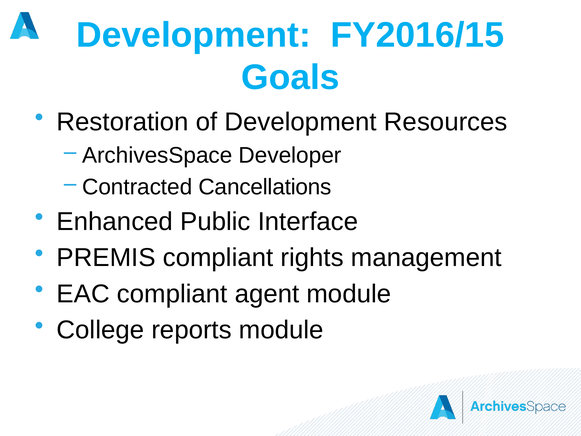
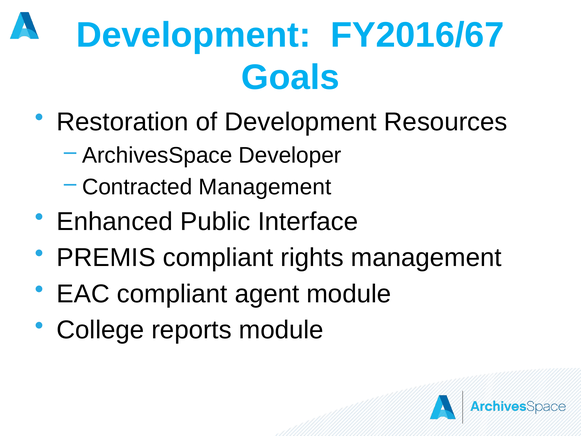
FY2016/15: FY2016/15 -> FY2016/67
Contracted Cancellations: Cancellations -> Management
